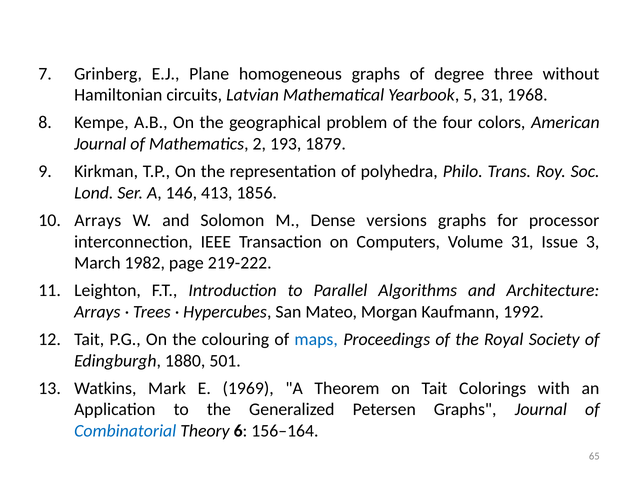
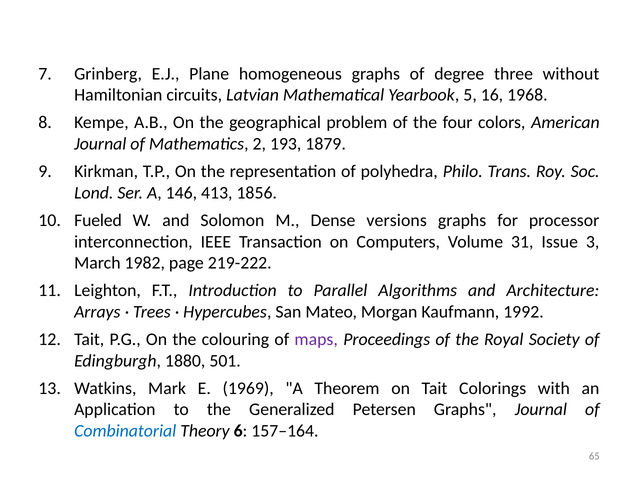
5 31: 31 -> 16
Arrays at (98, 221): Arrays -> Fueled
maps colour: blue -> purple
156–164: 156–164 -> 157–164
